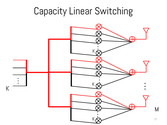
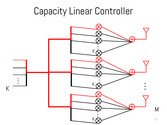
Switching: Switching -> Controller
